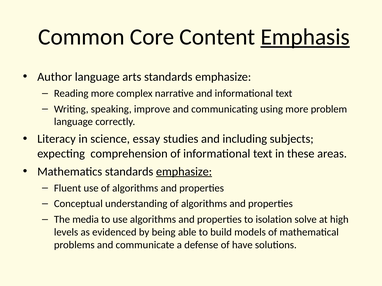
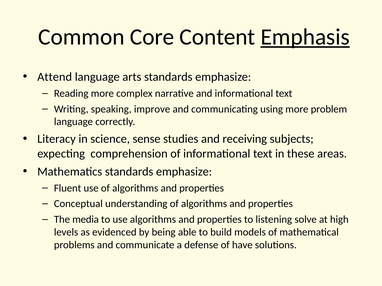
Author: Author -> Attend
essay: essay -> sense
including: including -> receiving
emphasize at (184, 172) underline: present -> none
isolation: isolation -> listening
